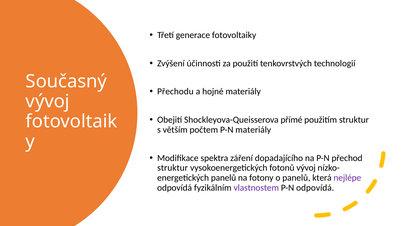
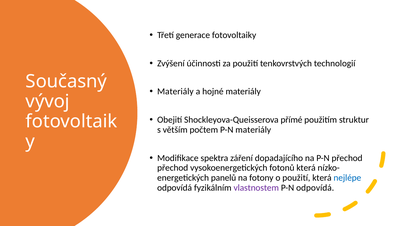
Přechodu at (175, 92): Přechodu -> Materiály
struktur at (173, 168): struktur -> přechod
fotonů vývoj: vývoj -> která
o panelů: panelů -> použití
nejlépe colour: purple -> blue
